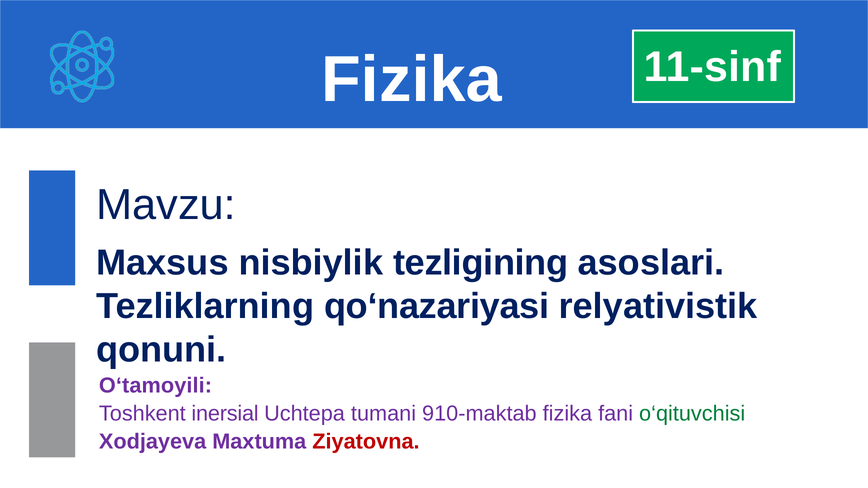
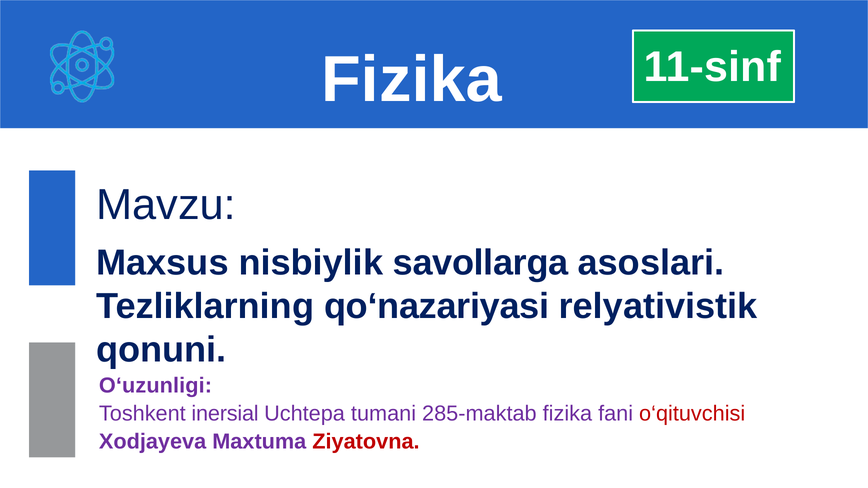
tezligining: tezligining -> savollarga
O‘tamoyili: O‘tamoyili -> O‘uzunligi
910-maktab: 910-maktab -> 285-maktab
o‘qituvchisi colour: green -> red
